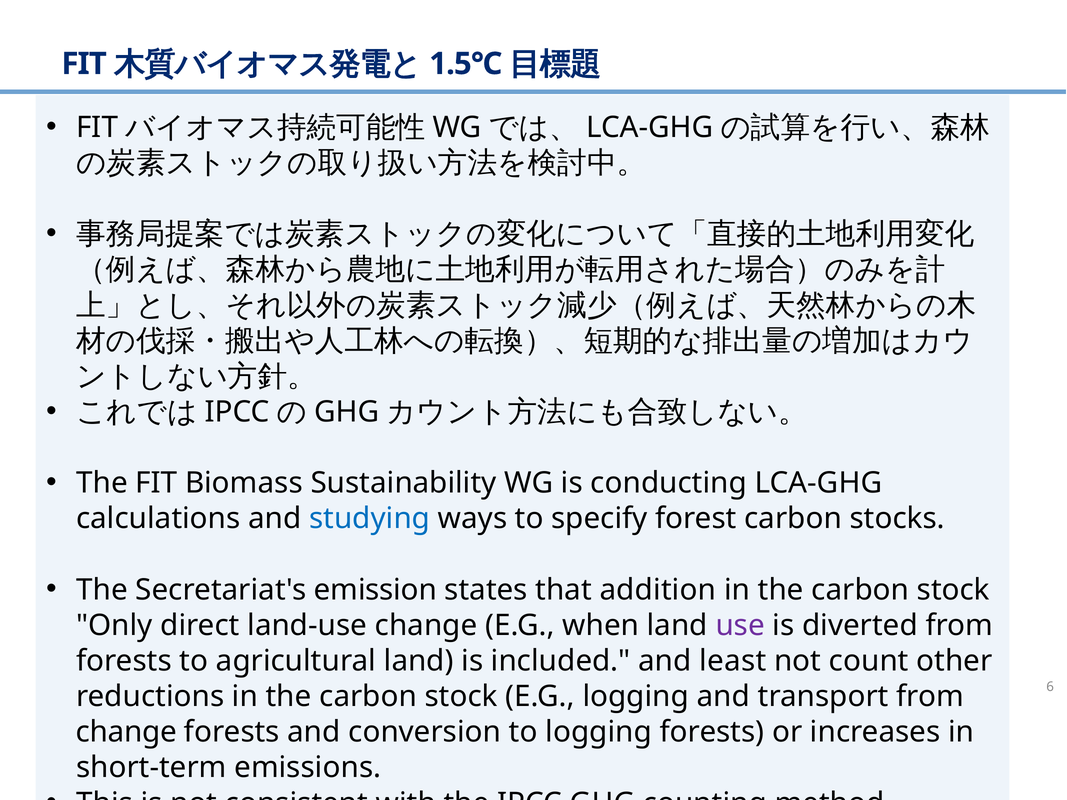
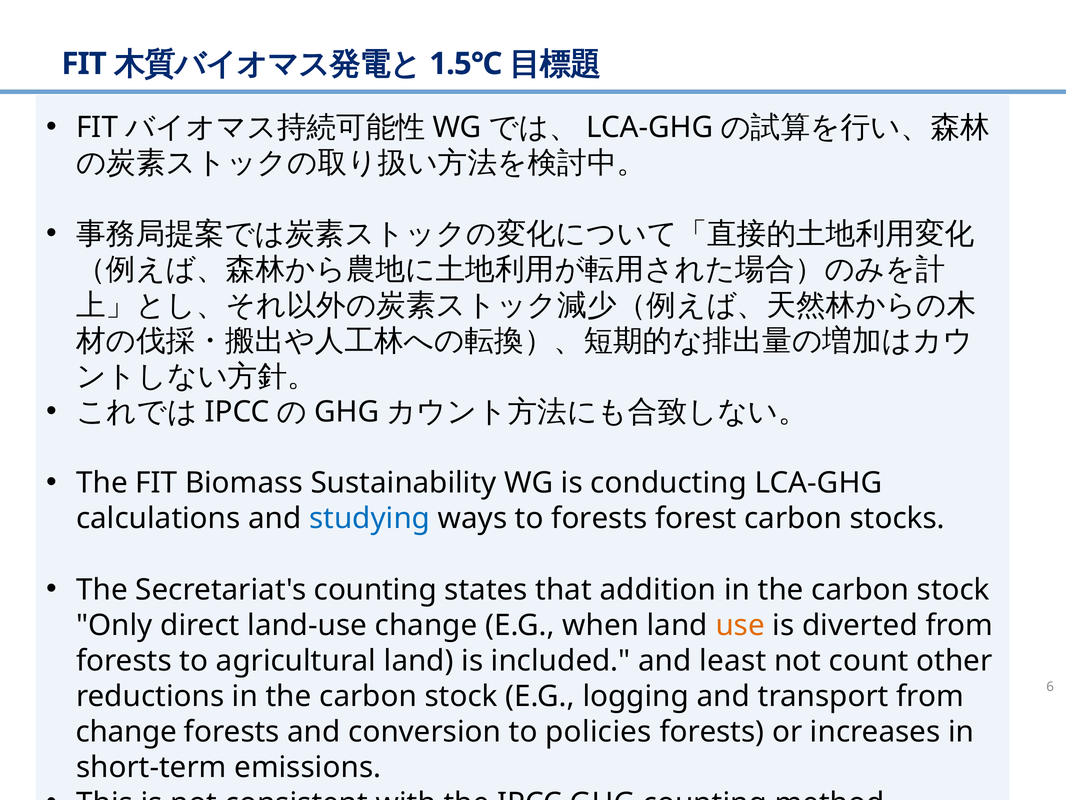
to specify: specify -> forests
Secretariat's emission: emission -> counting
use colour: purple -> orange
to logging: logging -> policies
